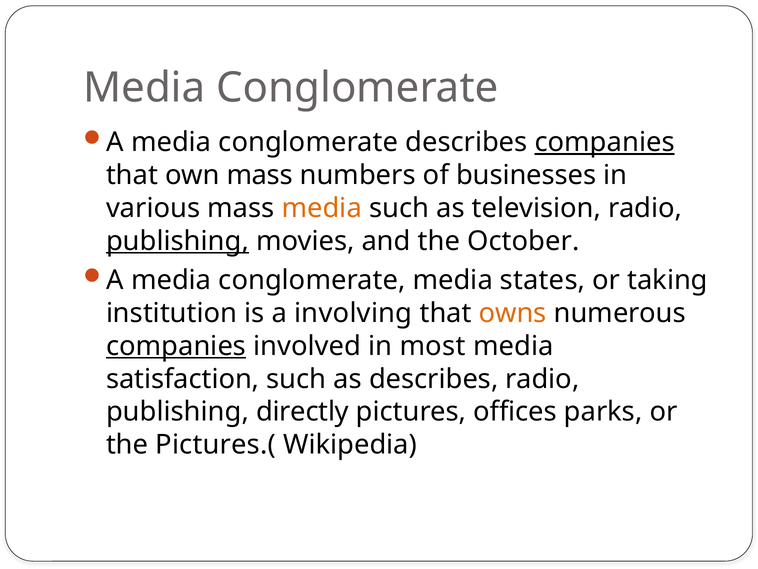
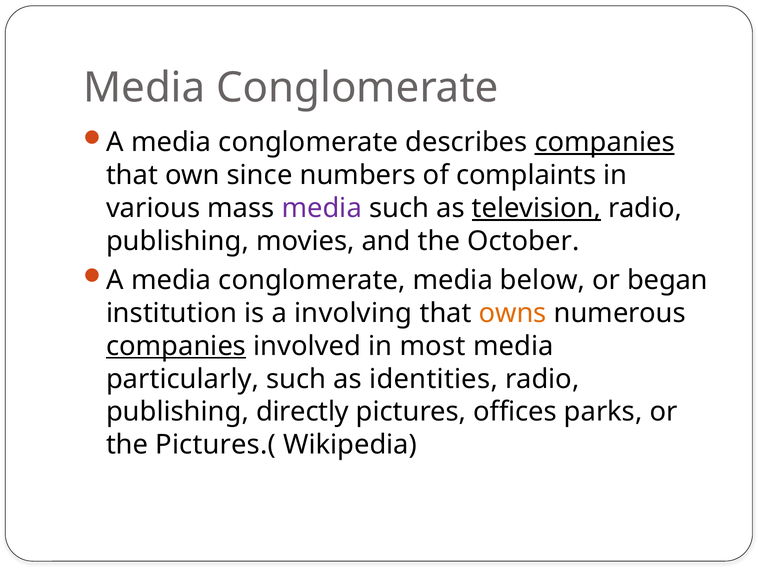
own mass: mass -> since
businesses: businesses -> complaints
media at (322, 208) colour: orange -> purple
television underline: none -> present
publishing at (177, 241) underline: present -> none
states: states -> below
taking: taking -> began
satisfaction: satisfaction -> particularly
as describes: describes -> identities
